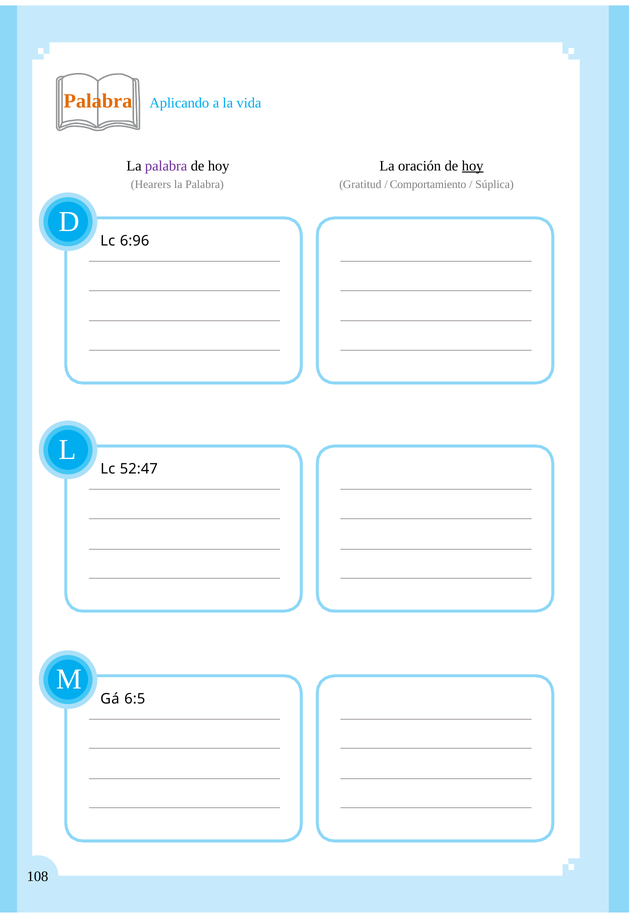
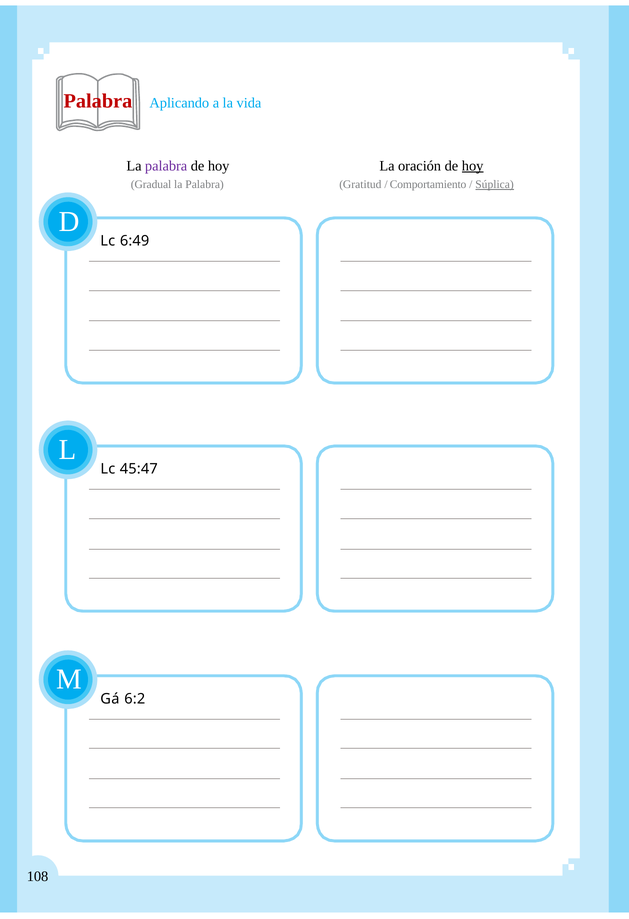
Palabra at (98, 101) colour: orange -> red
Hearers: Hearers -> Gradual
Súplica underline: none -> present
6:96: 6:96 -> 6:49
52:47: 52:47 -> 45:47
6:5: 6:5 -> 6:2
